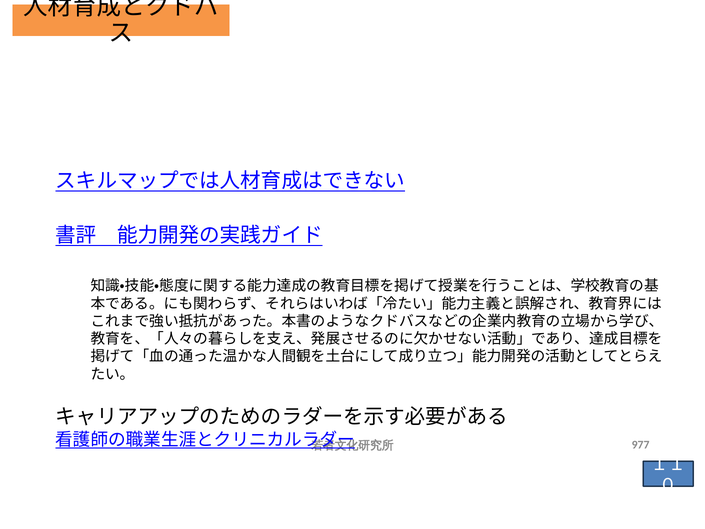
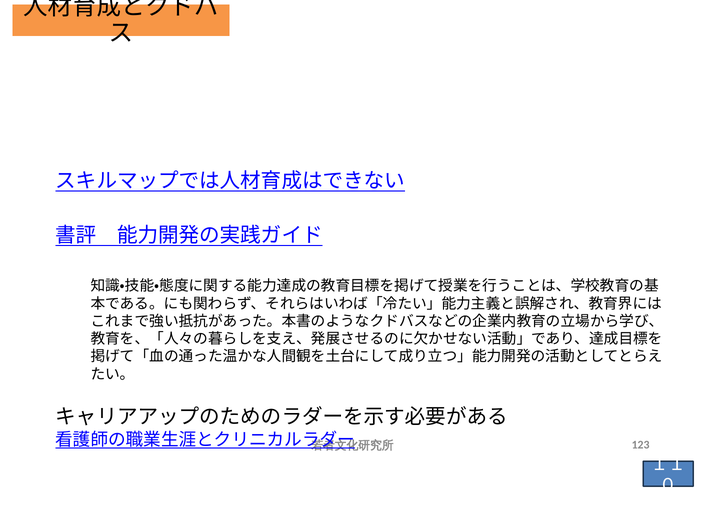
977: 977 -> 123
